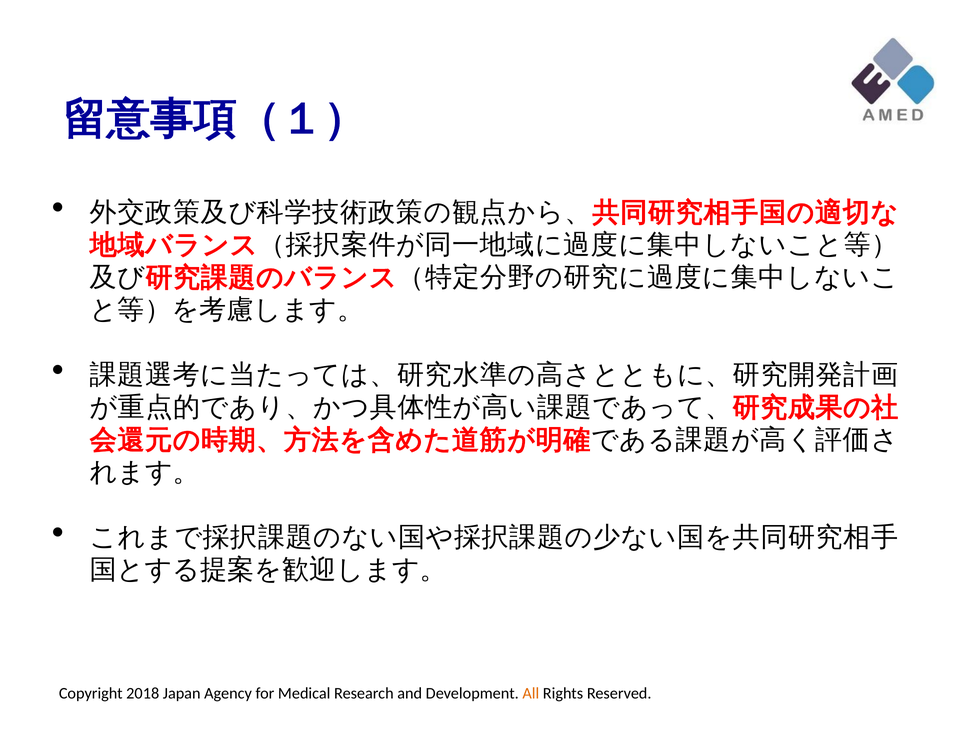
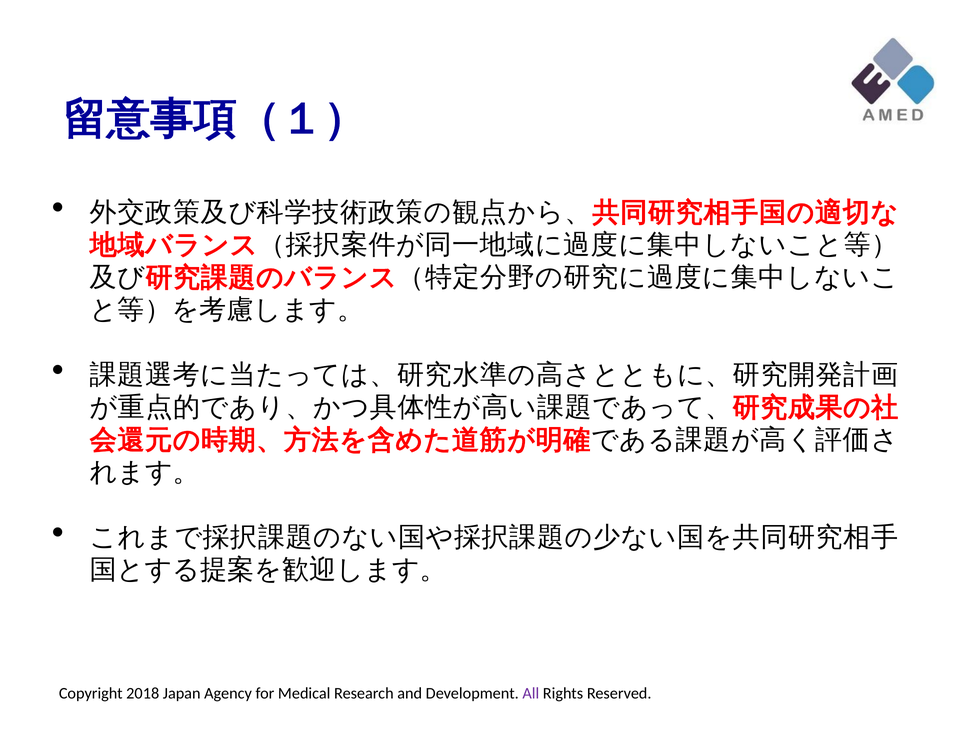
All at (531, 693) colour: orange -> purple
